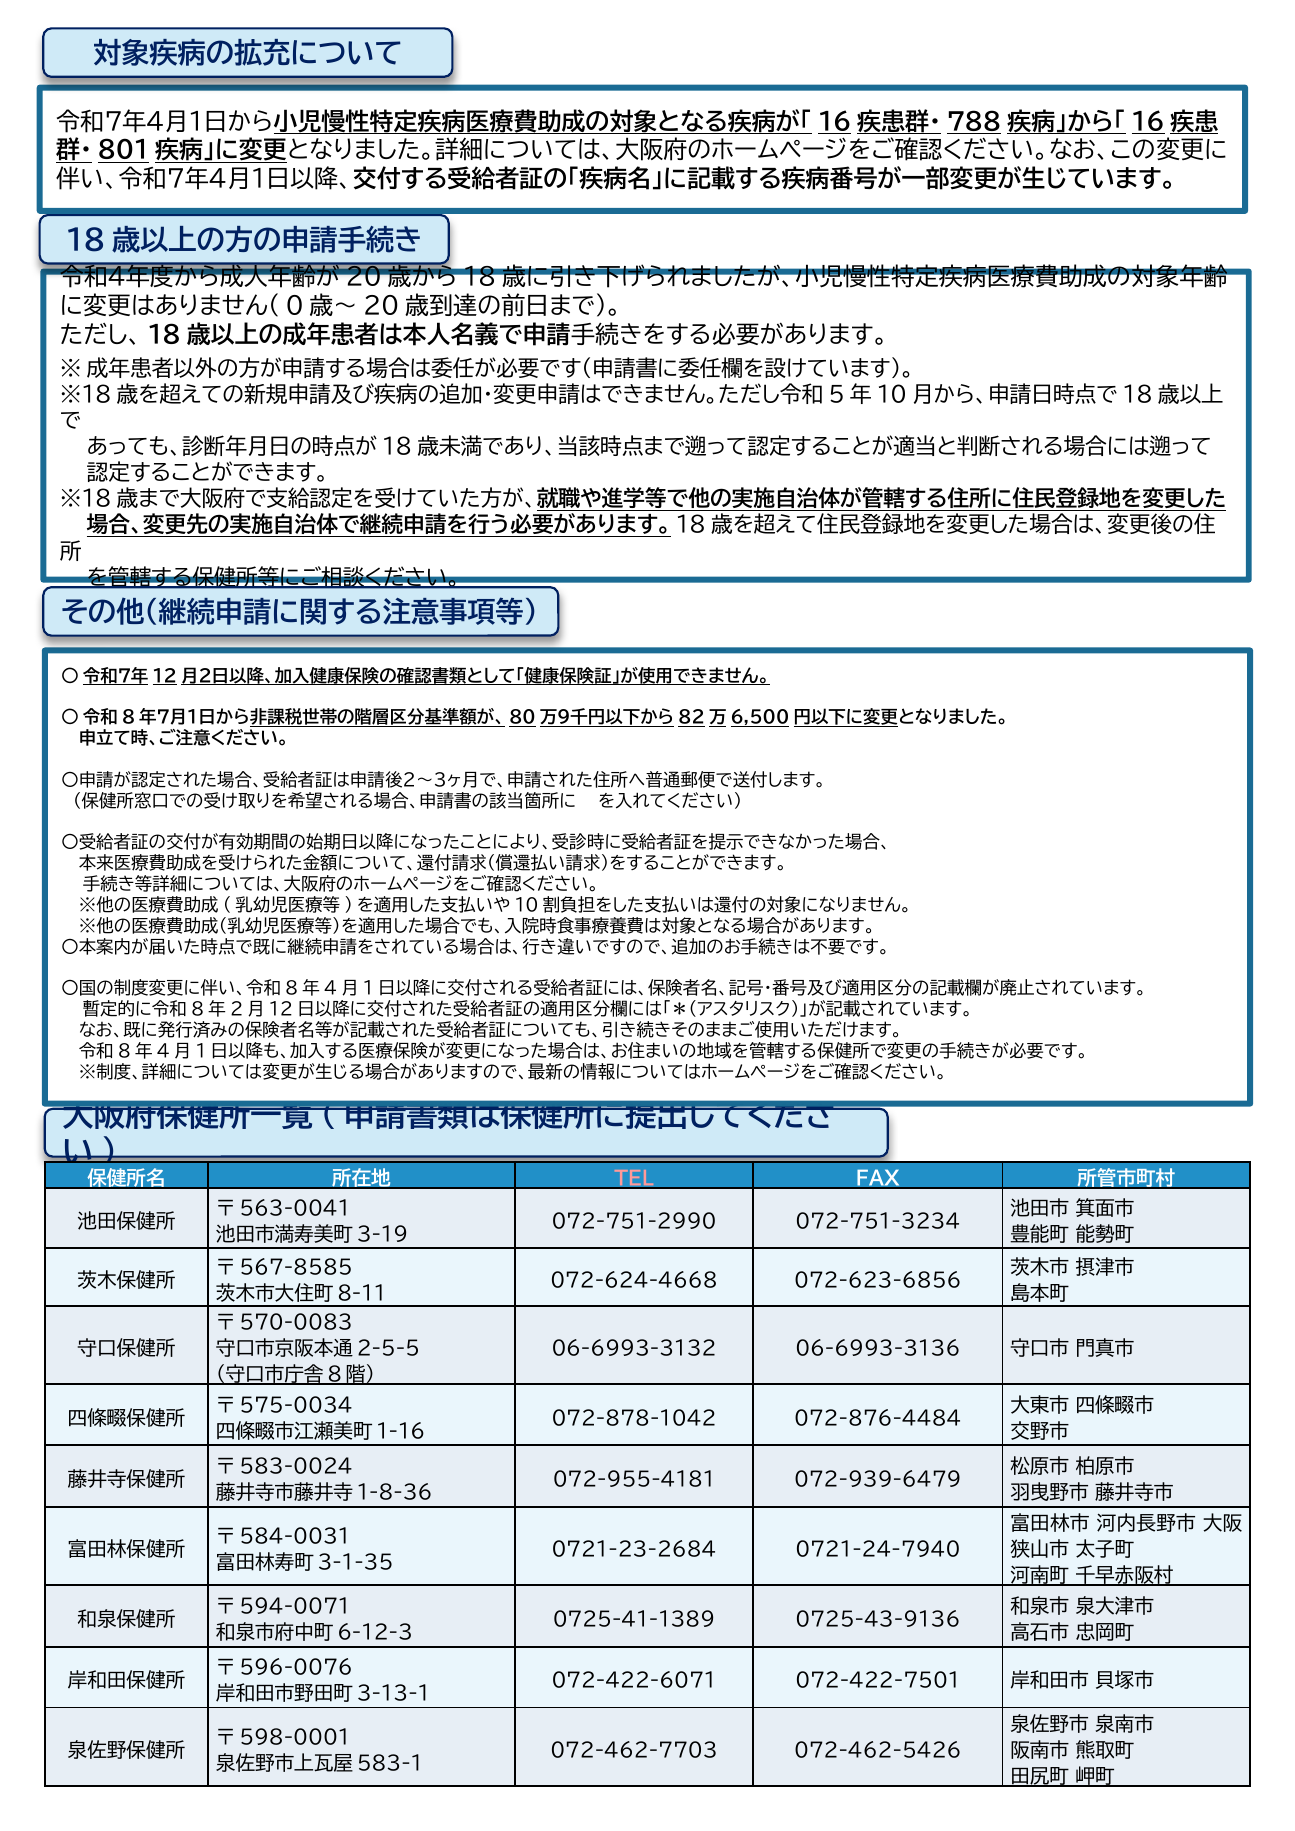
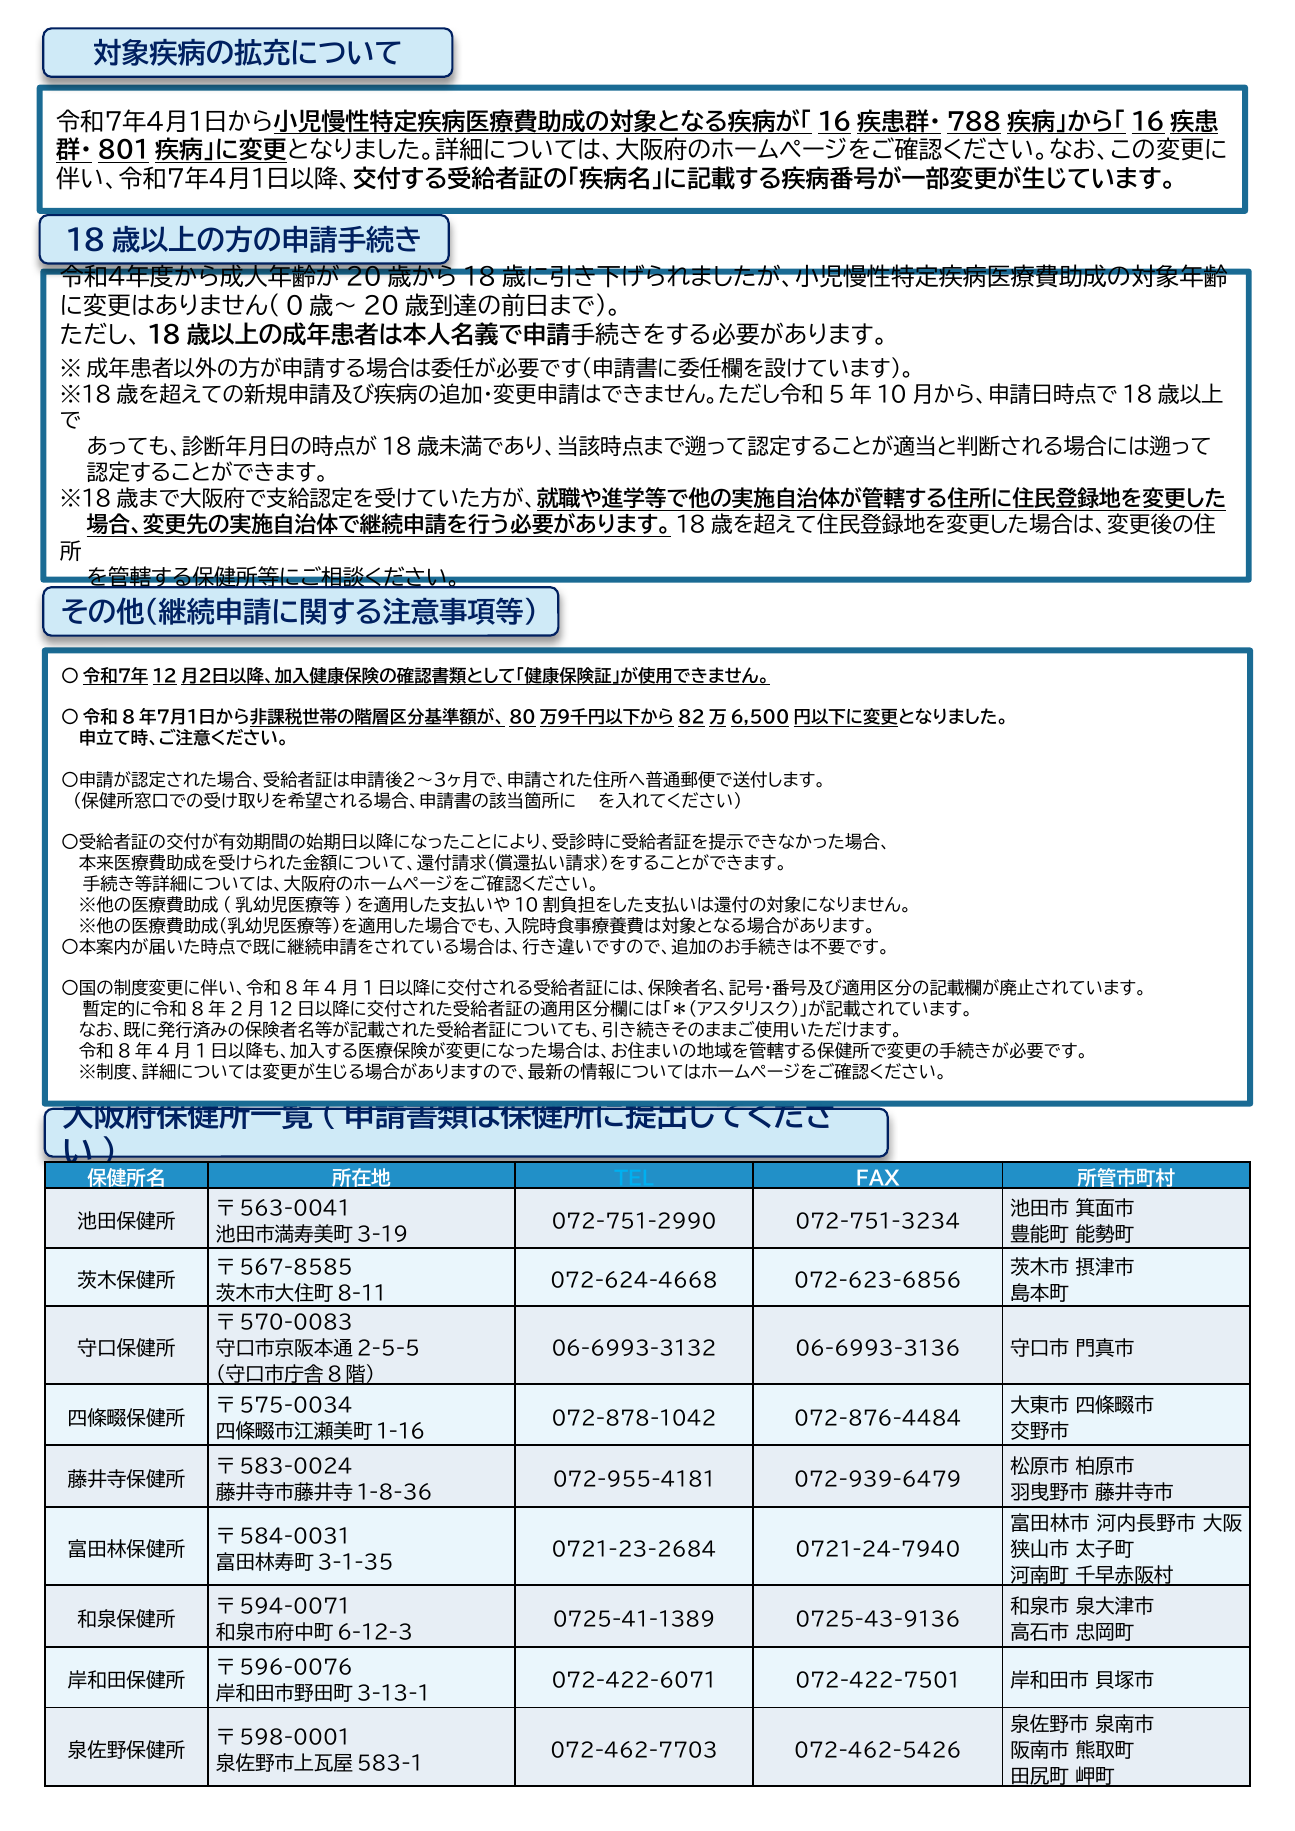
TEL colour: pink -> light blue
